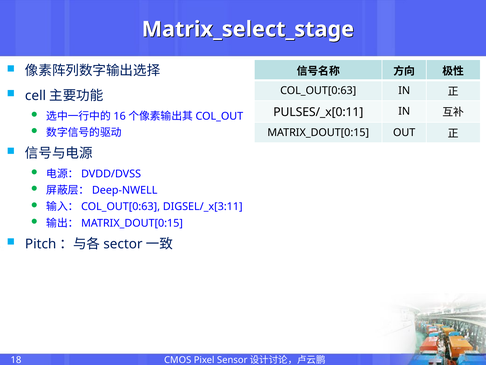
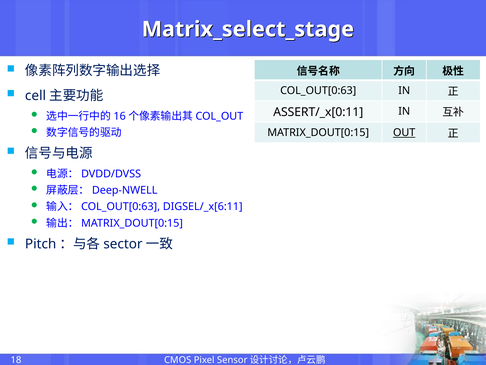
PULSES/_x[0:11: PULSES/_x[0:11 -> ASSERT/_x[0:11
OUT underline: none -> present
DIGSEL/_x[3:11: DIGSEL/_x[3:11 -> DIGSEL/_x[6:11
